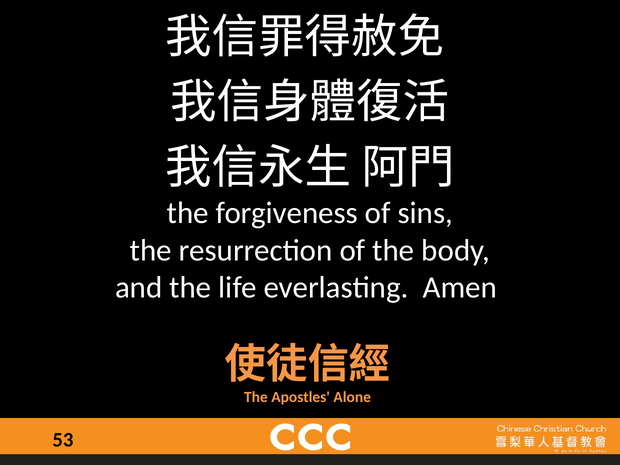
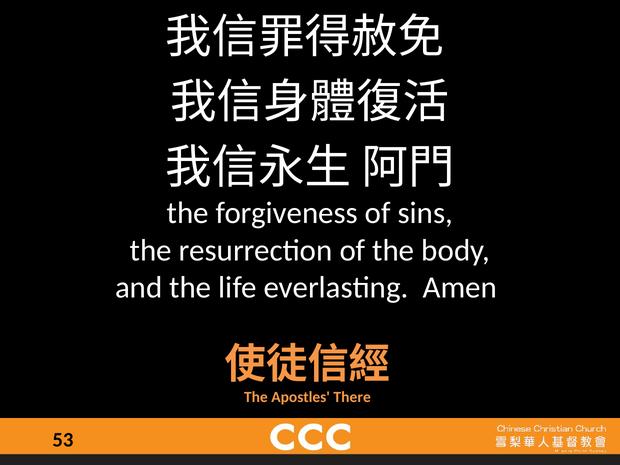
Alone: Alone -> There
